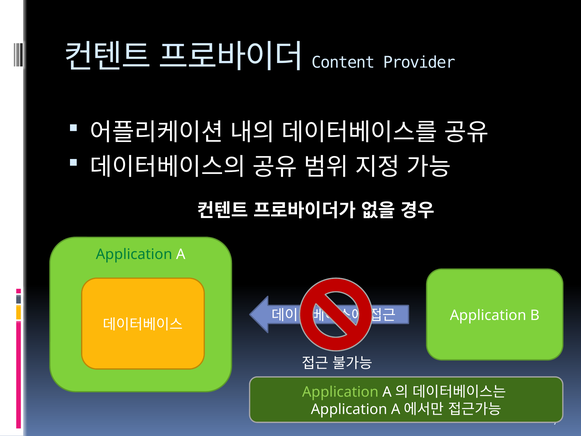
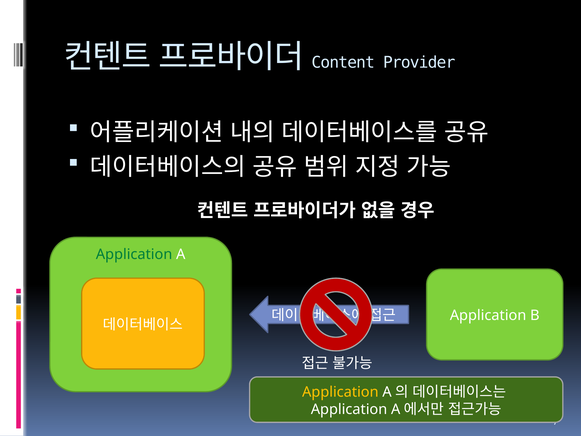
Application at (340, 392) colour: light green -> yellow
